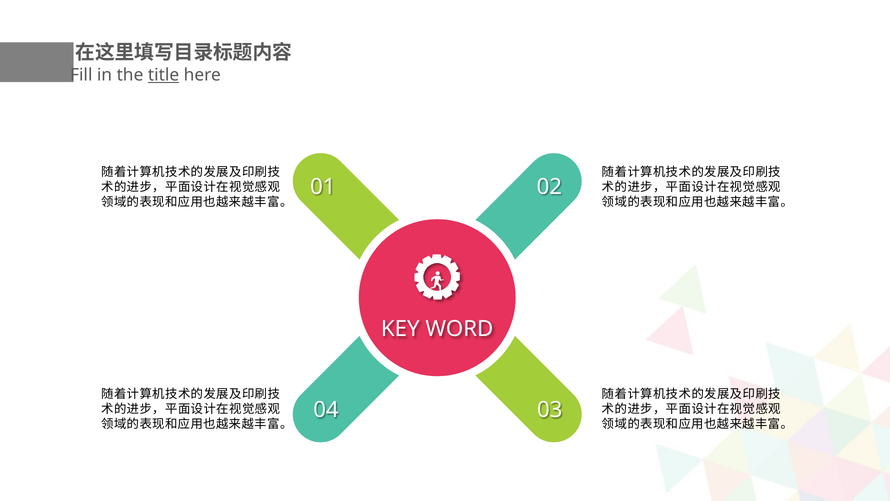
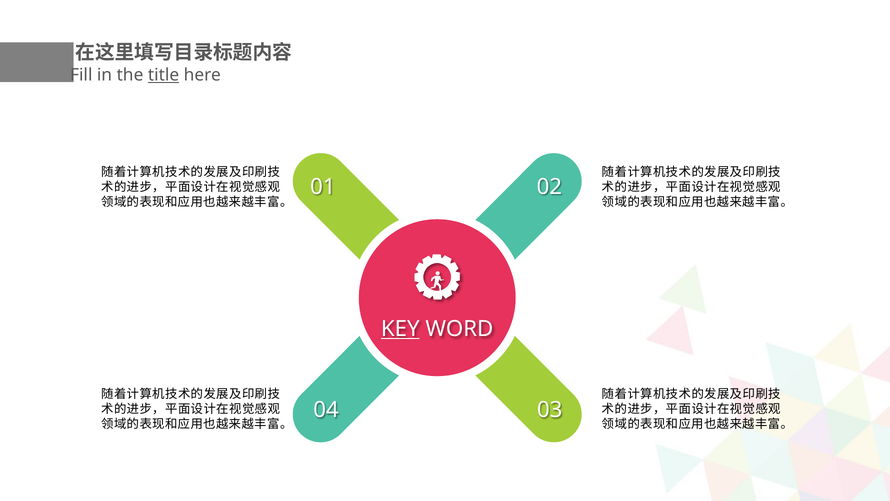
KEY underline: none -> present
